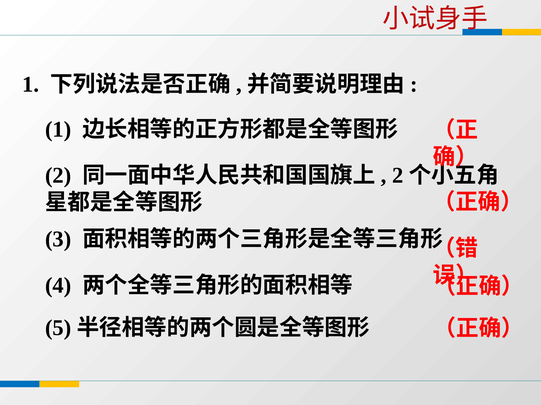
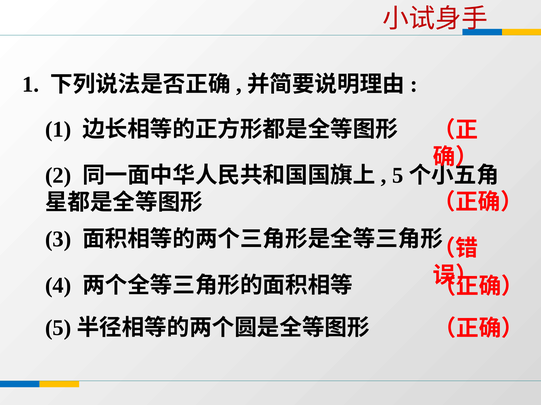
2 at (398, 176): 2 -> 5
